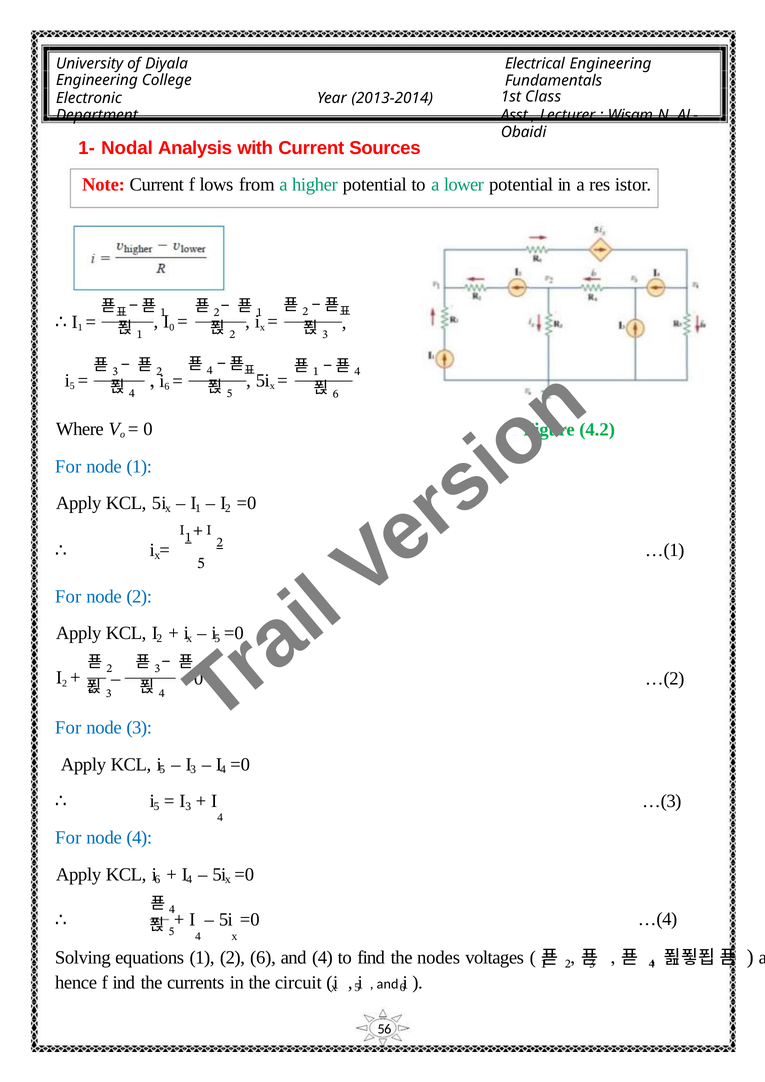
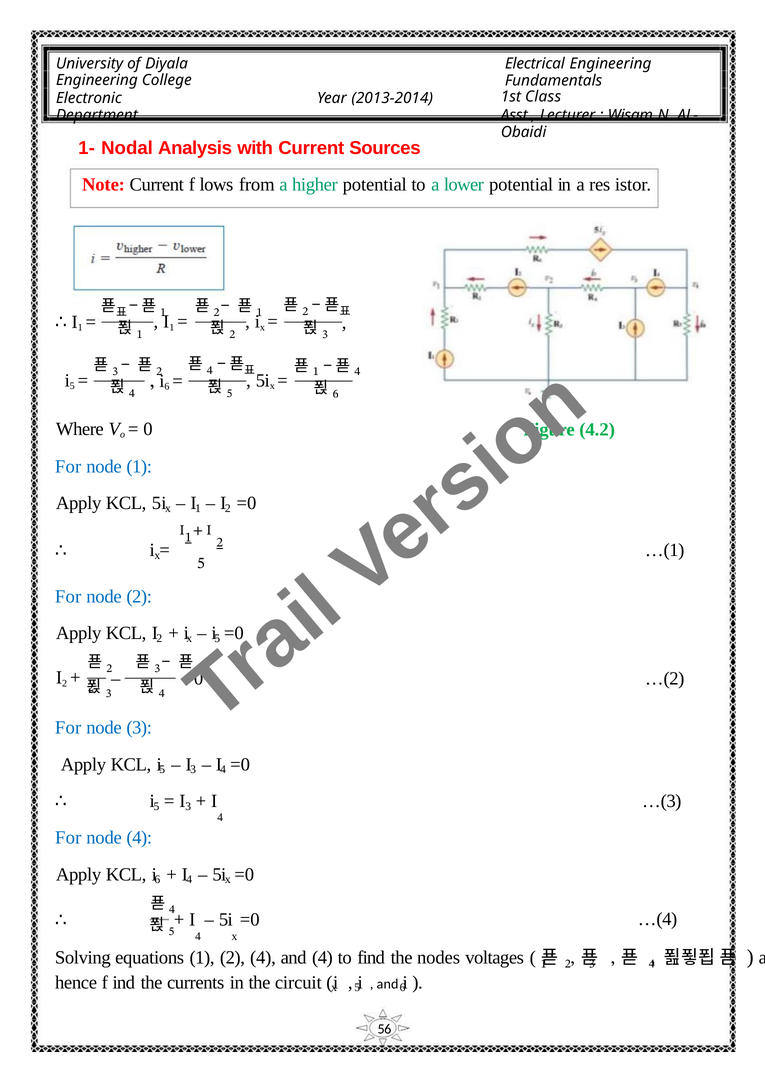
0 at (172, 327): 0 -> 1
2 6: 6 -> 4
